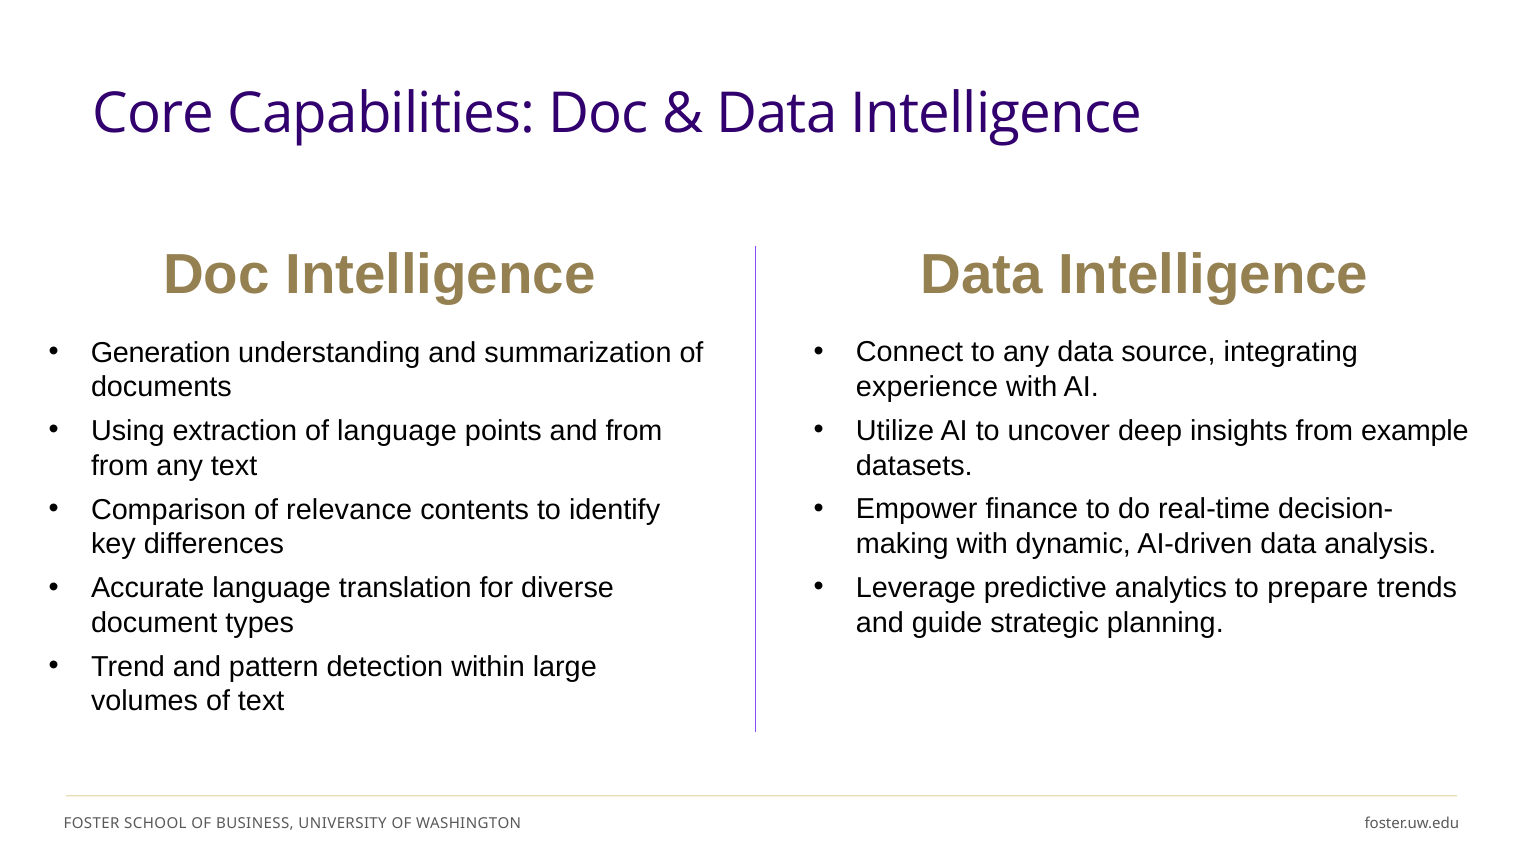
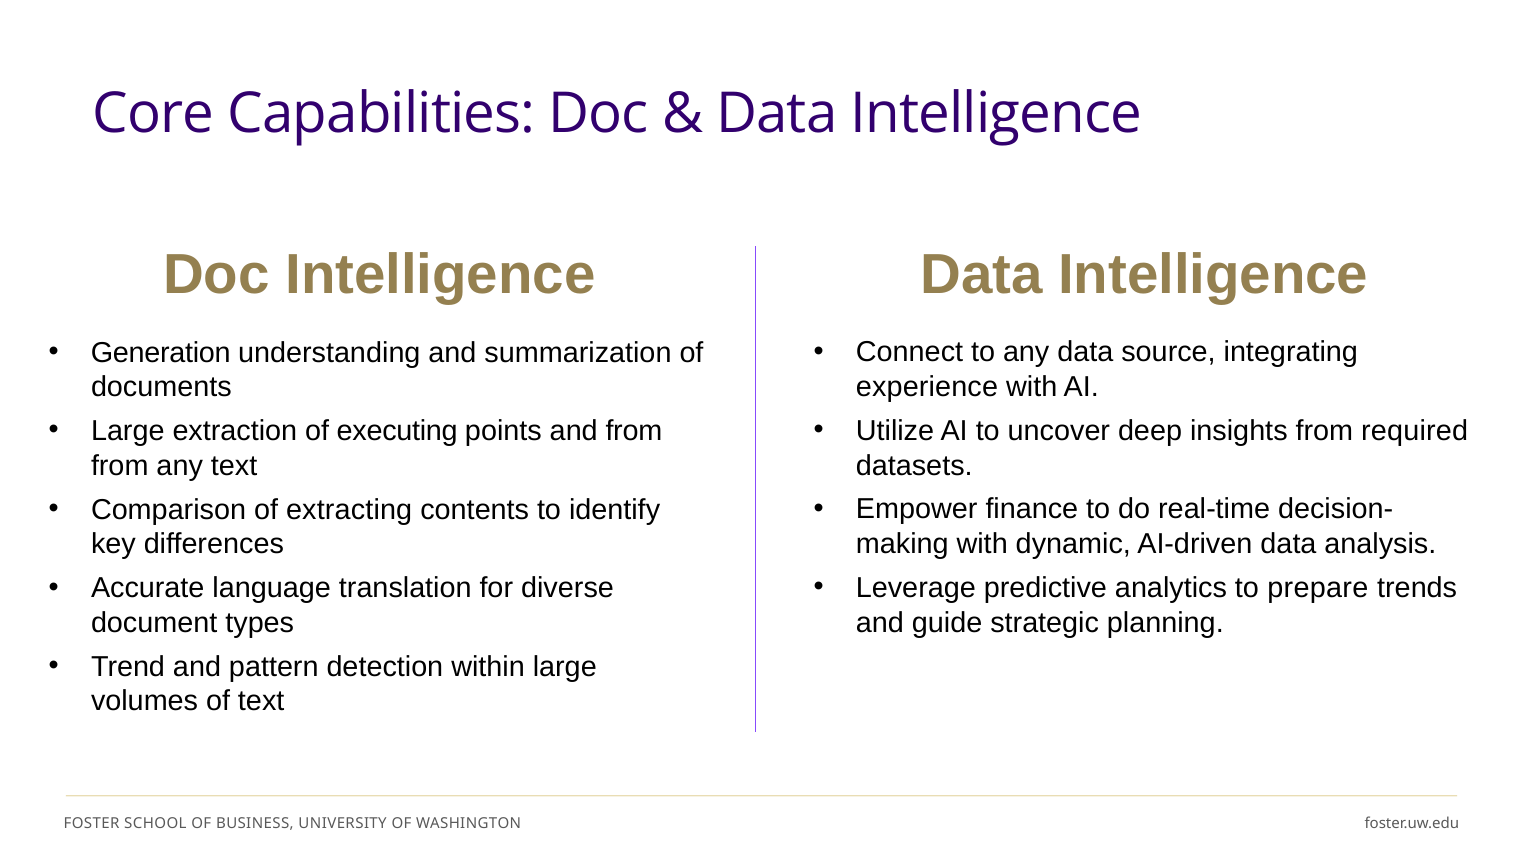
example: example -> required
Using at (128, 431): Using -> Large
of language: language -> executing
relevance: relevance -> extracting
